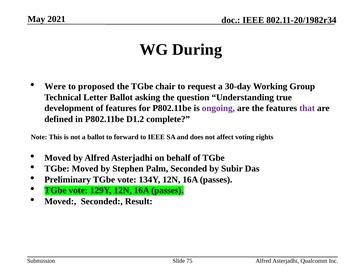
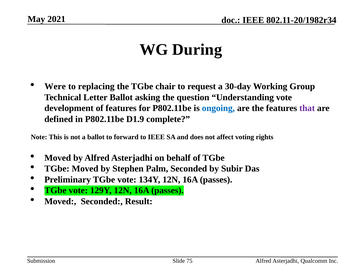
proposed: proposed -> replacing
Understanding true: true -> vote
ongoing colour: purple -> blue
D1.2: D1.2 -> D1.9
